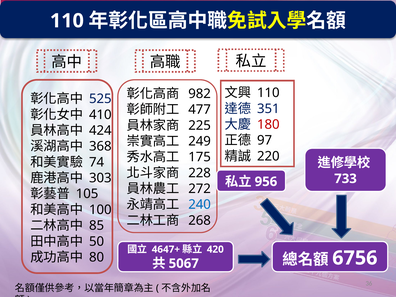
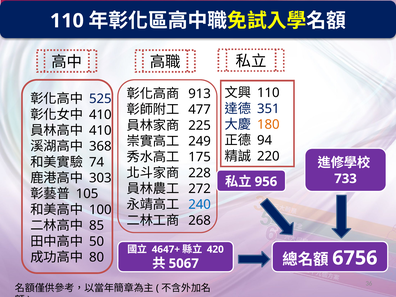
982: 982 -> 913
180 colour: red -> orange
424 at (100, 131): 424 -> 410
97: 97 -> 94
